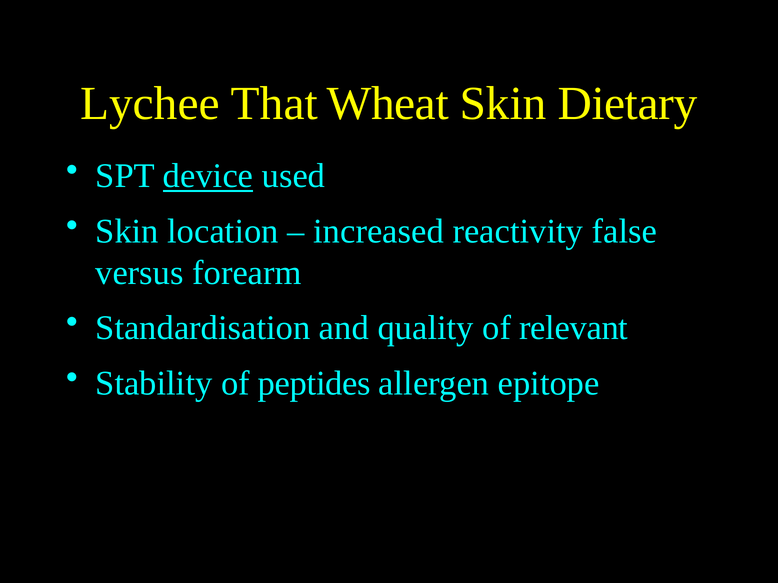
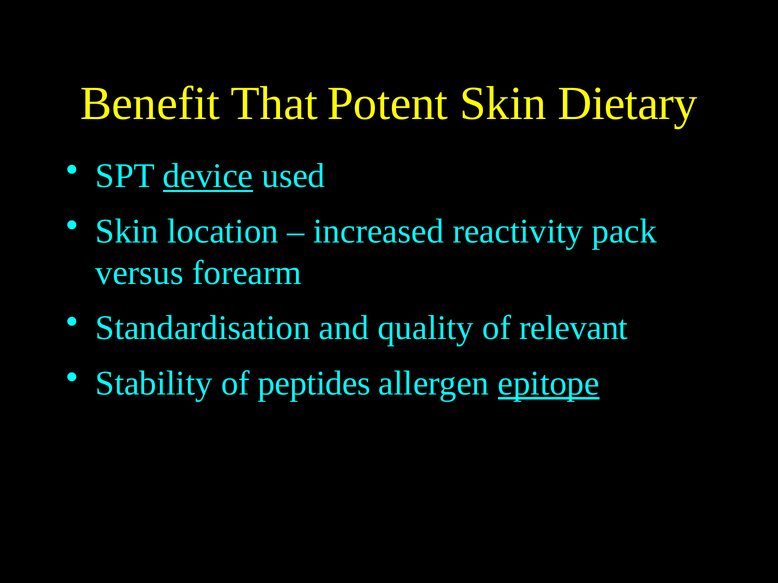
Lychee: Lychee -> Benefit
Wheat: Wheat -> Potent
false: false -> pack
epitope underline: none -> present
